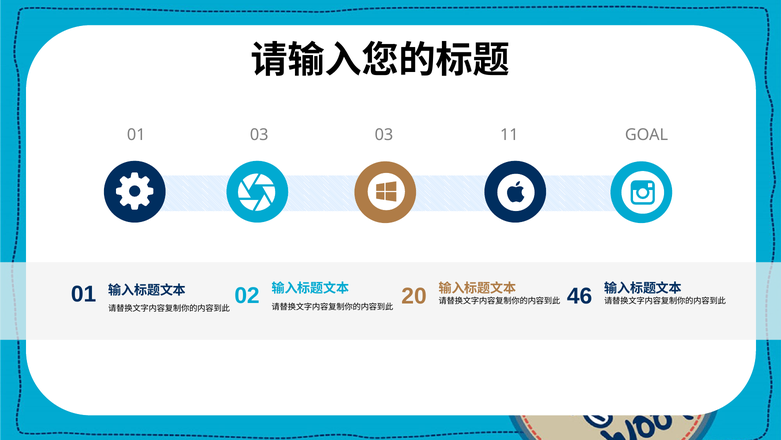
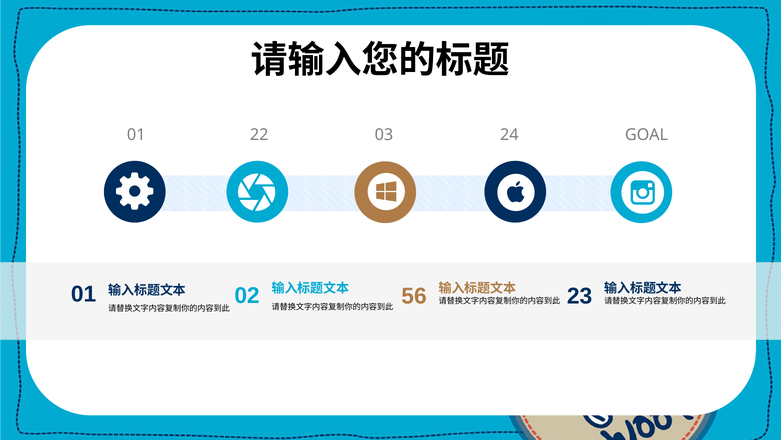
01 03: 03 -> 22
11: 11 -> 24
46: 46 -> 23
20: 20 -> 56
